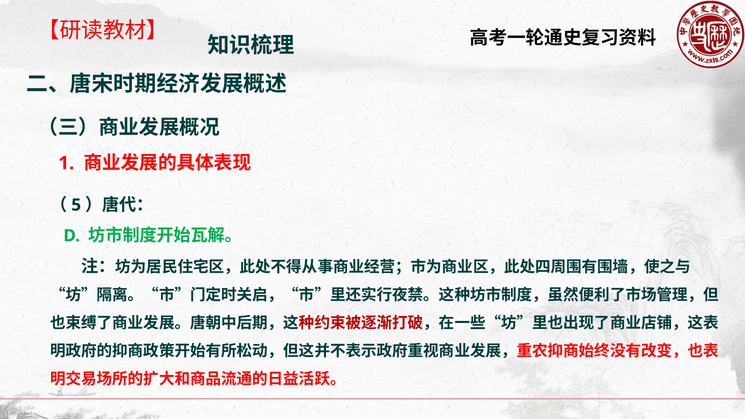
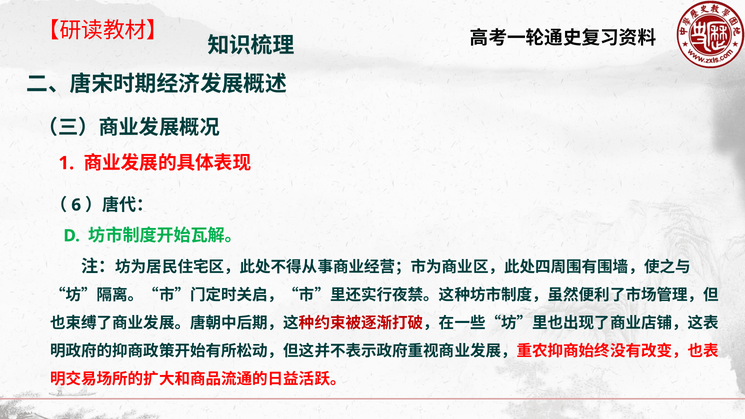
5: 5 -> 6
